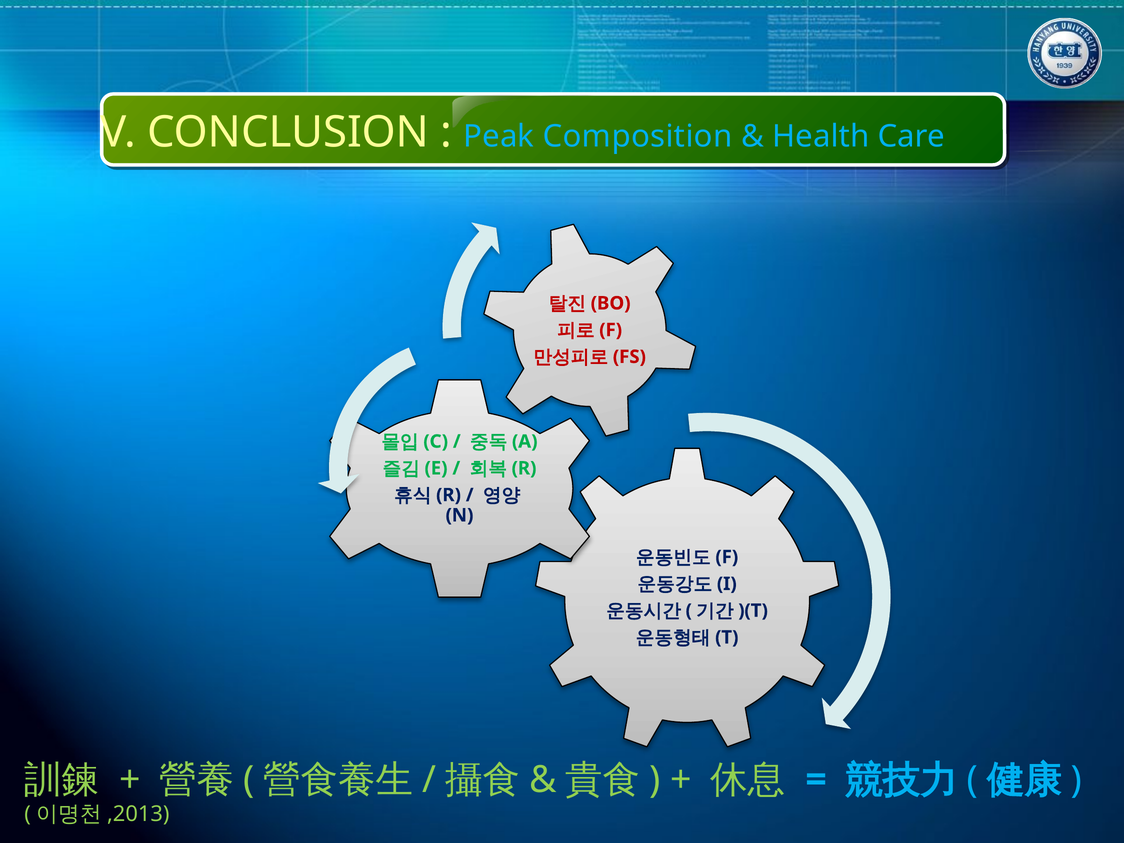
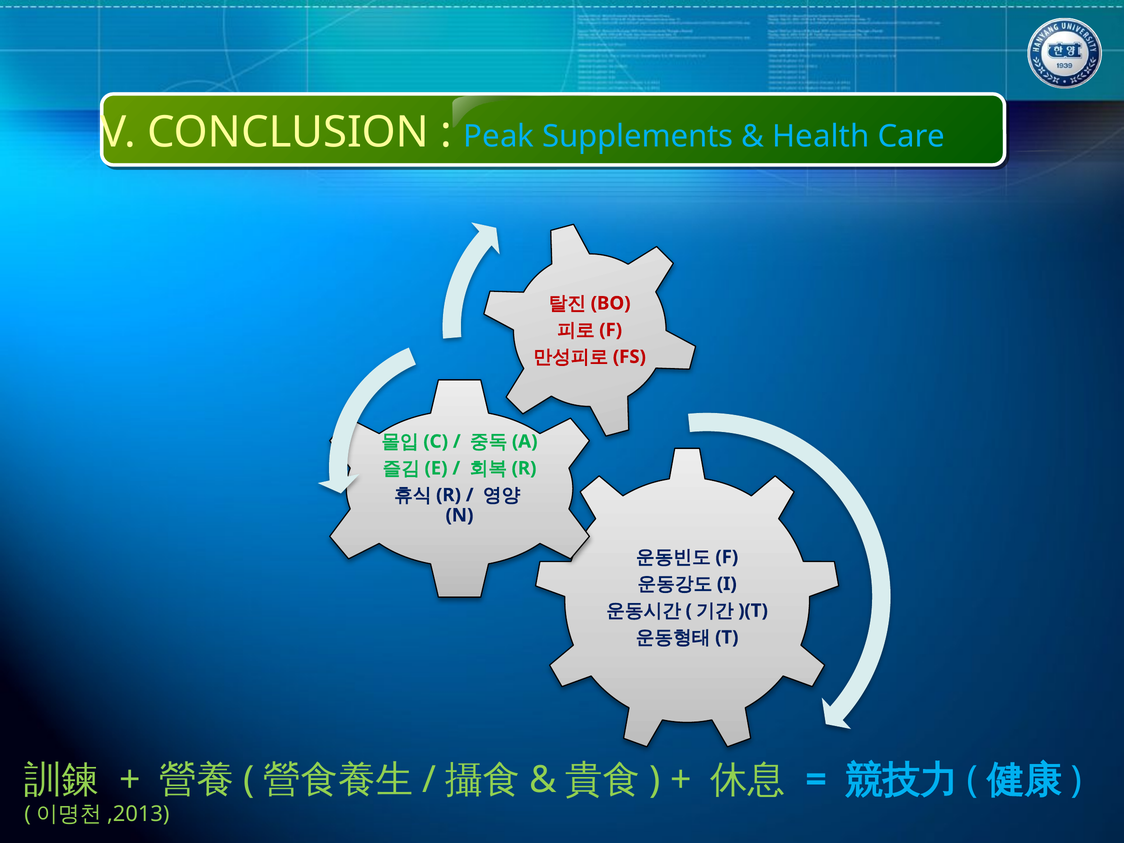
Composition: Composition -> Supplements
